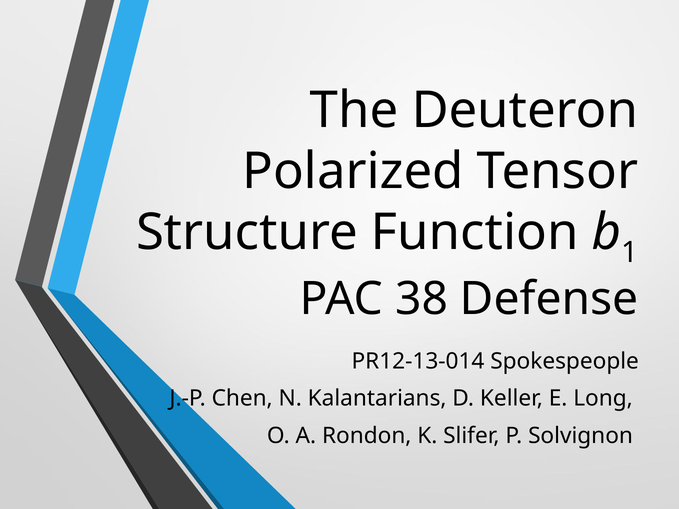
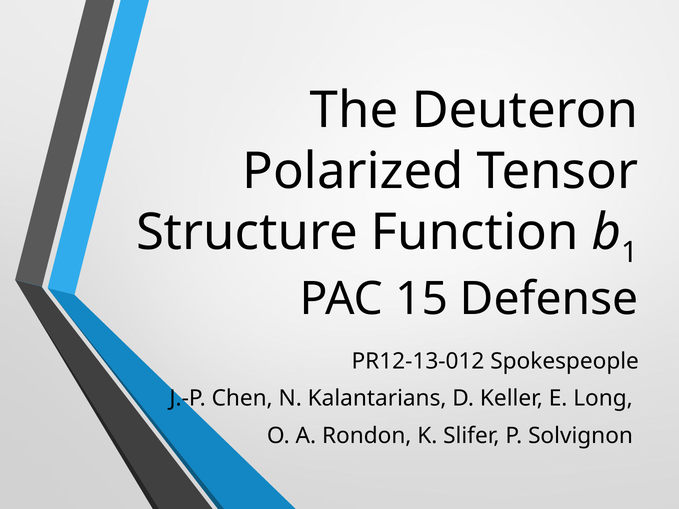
38: 38 -> 15
PR12-13-014: PR12-13-014 -> PR12-13-012
